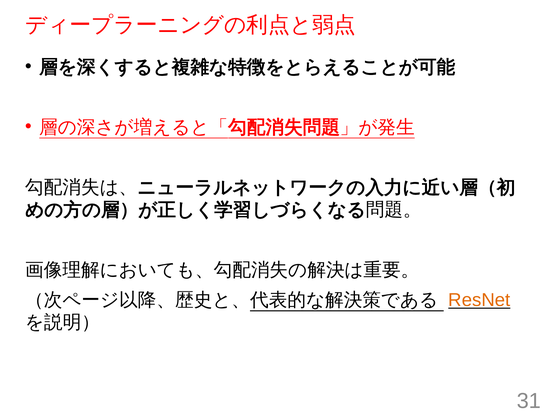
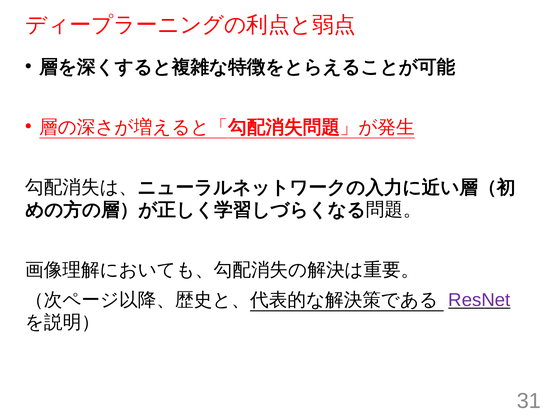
ResNet colour: orange -> purple
